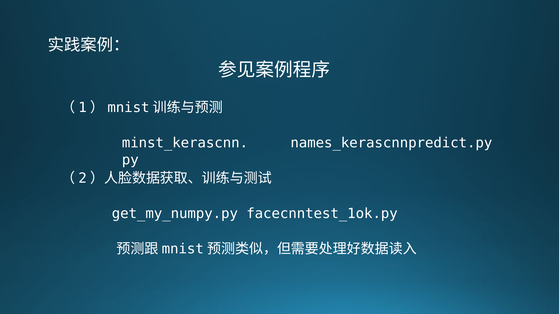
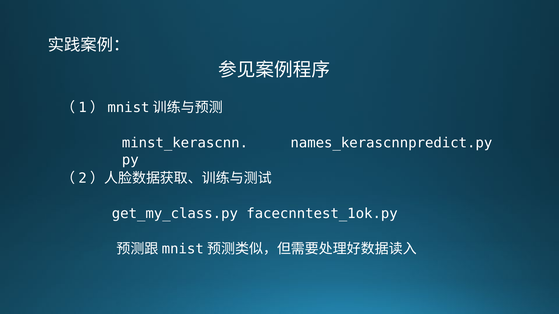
get_my_numpy.py: get_my_numpy.py -> get_my_class.py
